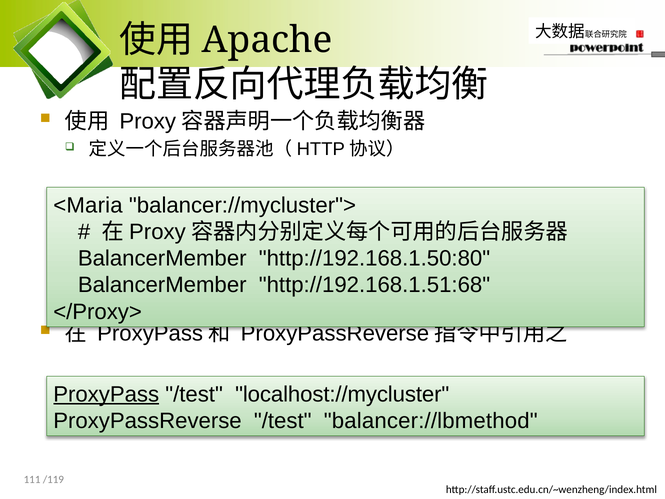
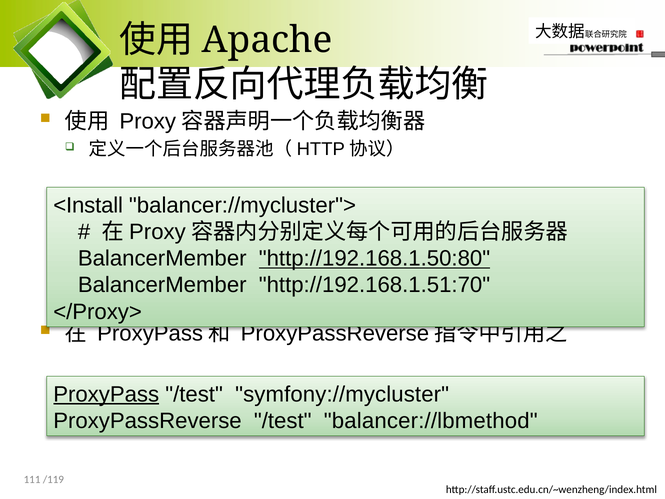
<Maria: <Maria -> <Install
http://192.168.1.50:80 underline: none -> present
http://192.168.1.51:68: http://192.168.1.51:68 -> http://192.168.1.51:70
localhost://mycluster: localhost://mycluster -> symfony://mycluster
